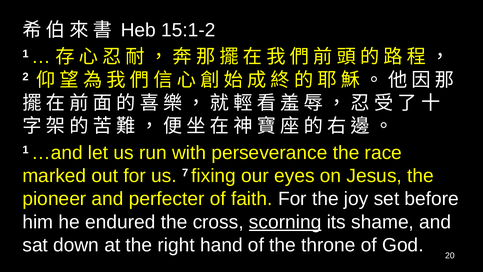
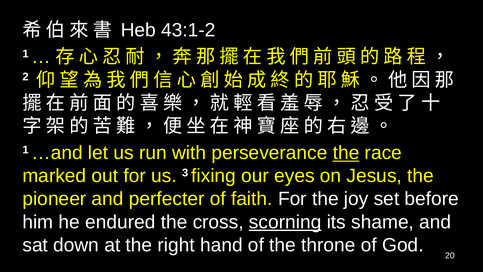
15:1-2: 15:1-2 -> 43:1-2
the at (346, 153) underline: none -> present
7: 7 -> 3
